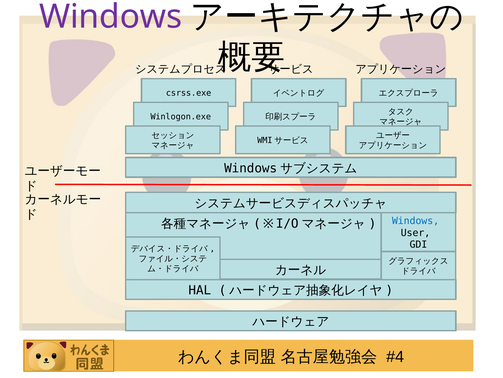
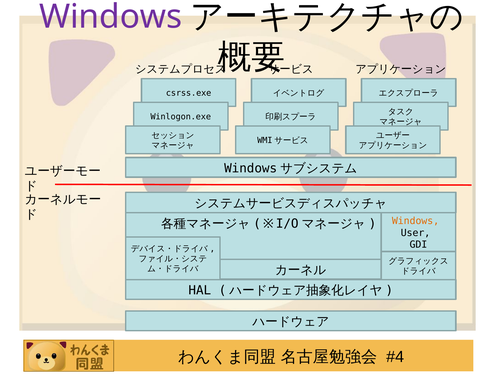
Windows at (416, 221) colour: blue -> orange
